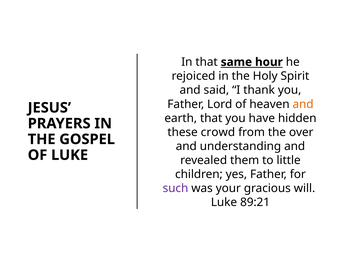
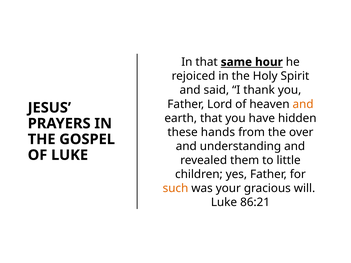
crowd: crowd -> hands
such colour: purple -> orange
89:21: 89:21 -> 86:21
